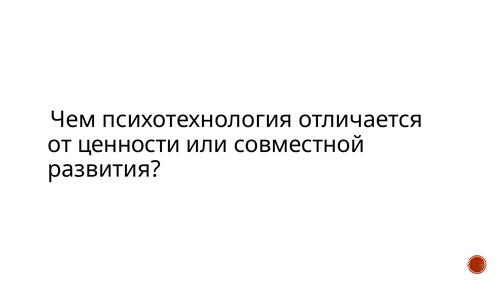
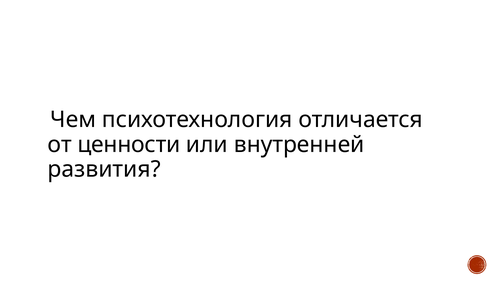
совместной: совместной -> внутренней
